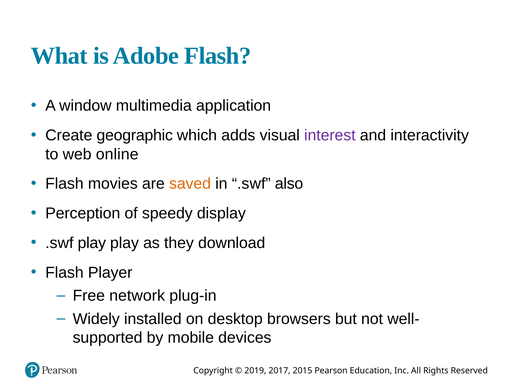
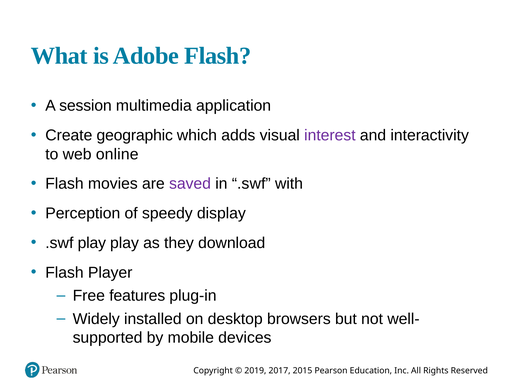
window: window -> session
saved colour: orange -> purple
also: also -> with
network: network -> features
